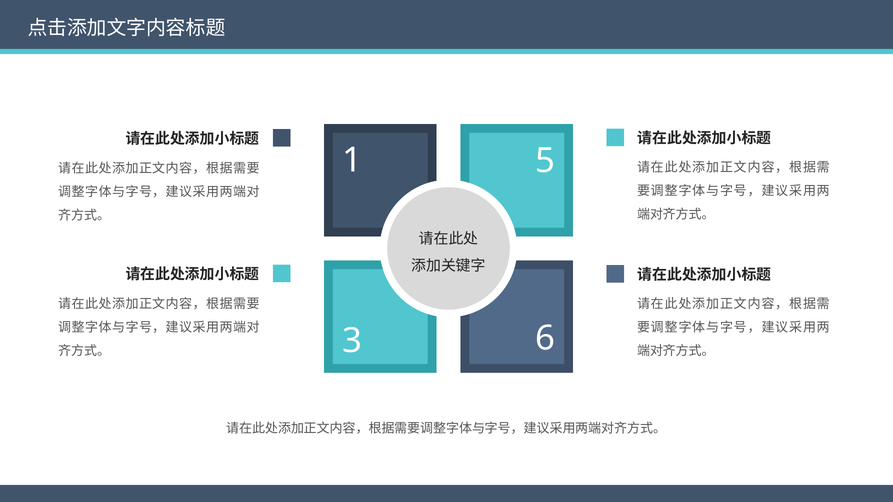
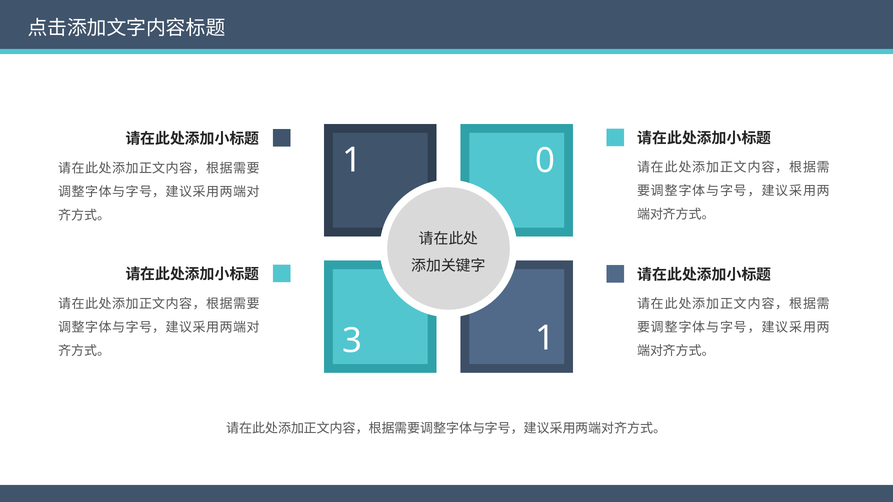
5: 5 -> 0
3 6: 6 -> 1
